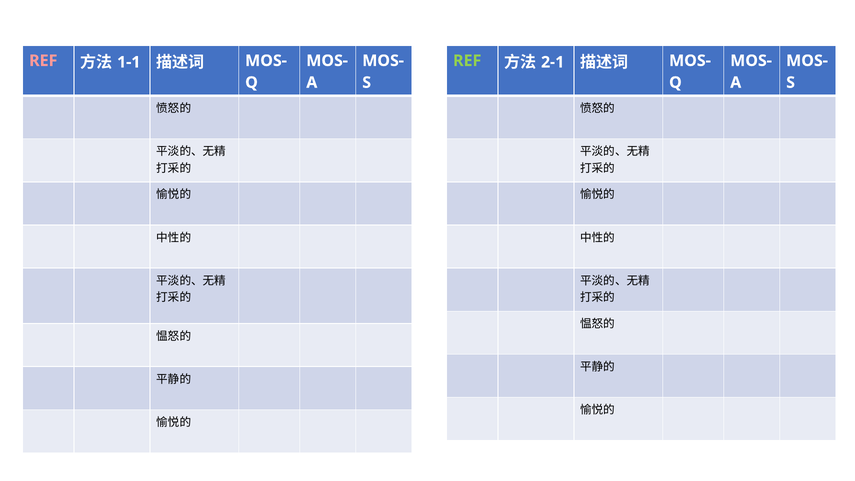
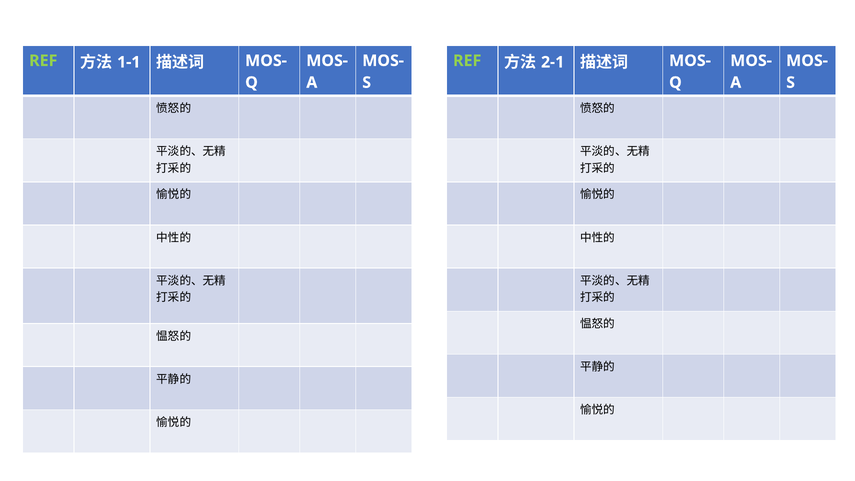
REF at (43, 61) colour: pink -> light green
